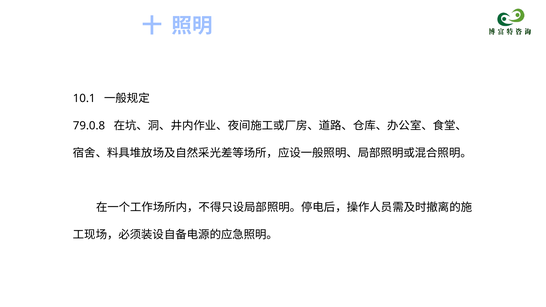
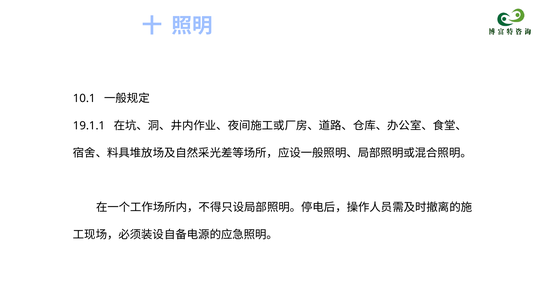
79.0.8: 79.0.8 -> 19.1.1
